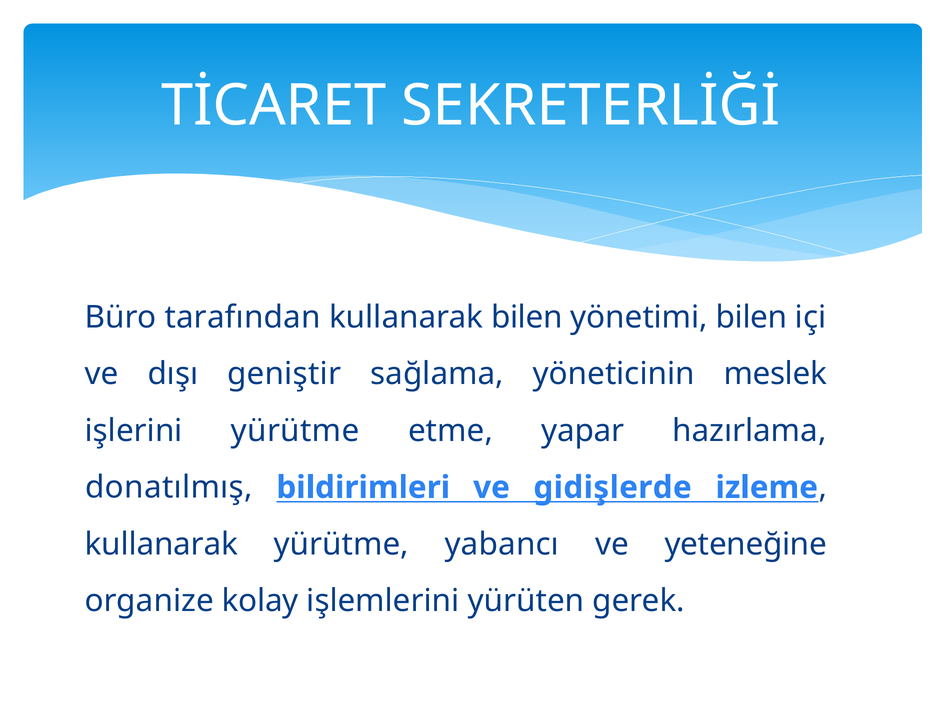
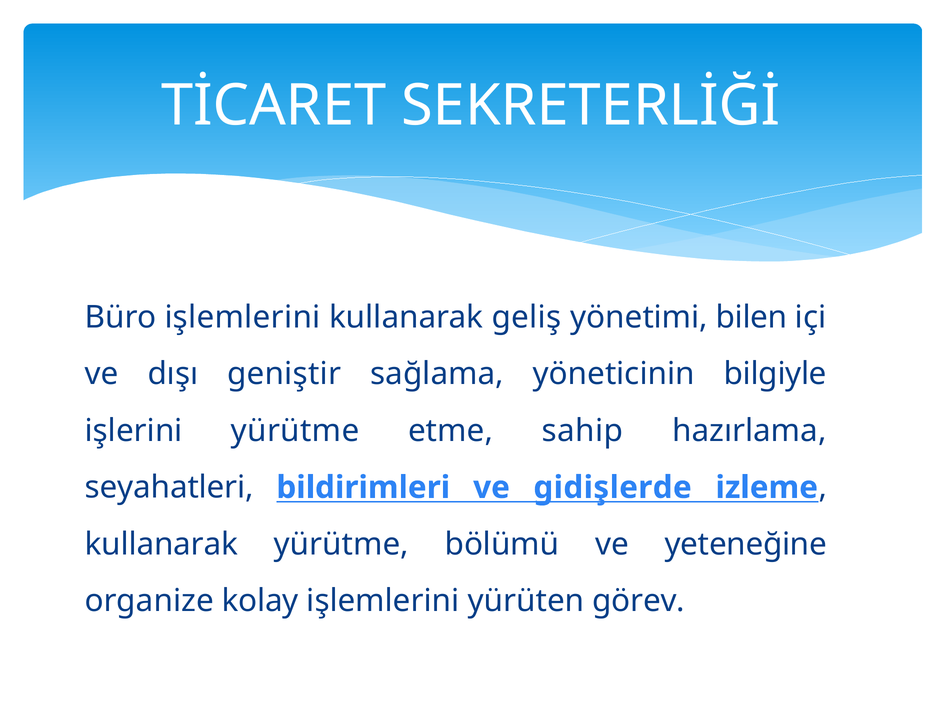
Büro tarafından: tarafından -> işlemlerini
kullanarak bilen: bilen -> geliş
meslek: meslek -> bilgiyle
yapar: yapar -> sahip
donatılmış: donatılmış -> seyahatleri
yabancı: yabancı -> bölümü
gerek: gerek -> görev
